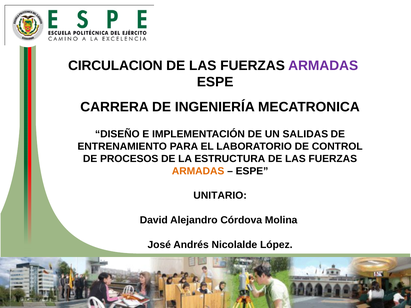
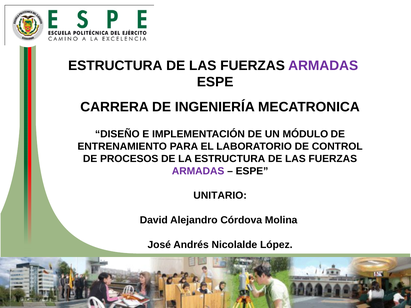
CIRCULACION at (115, 66): CIRCULACION -> ESTRUCTURA
SALIDAS: SALIDAS -> MÓDULO
ARMADAS at (198, 171) colour: orange -> purple
